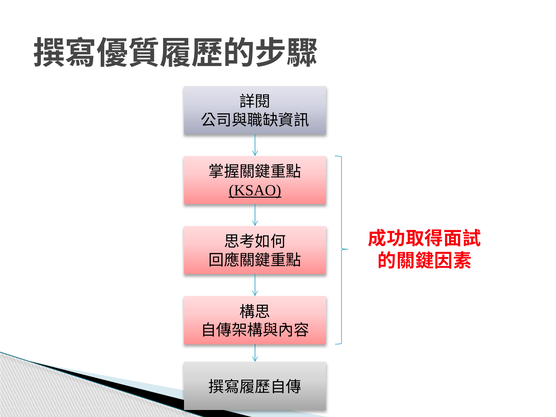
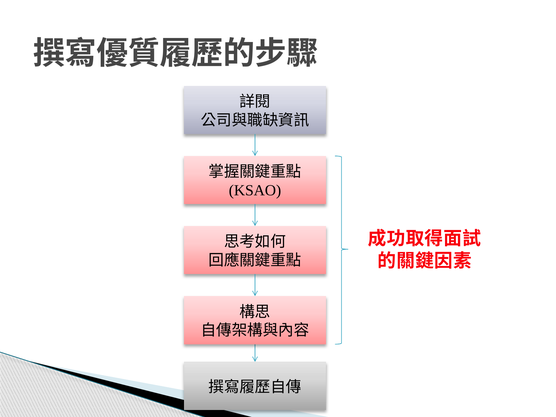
KSAO underline: present -> none
